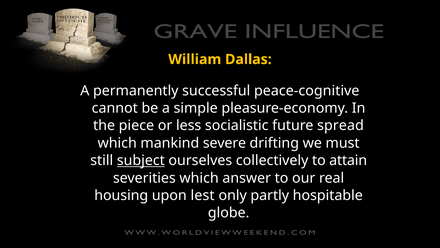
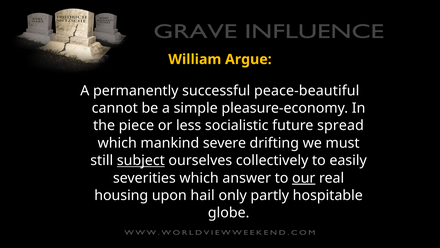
Dallas: Dallas -> Argue
peace-cognitive: peace-cognitive -> peace-beautiful
attain: attain -> easily
our underline: none -> present
lest: lest -> hail
